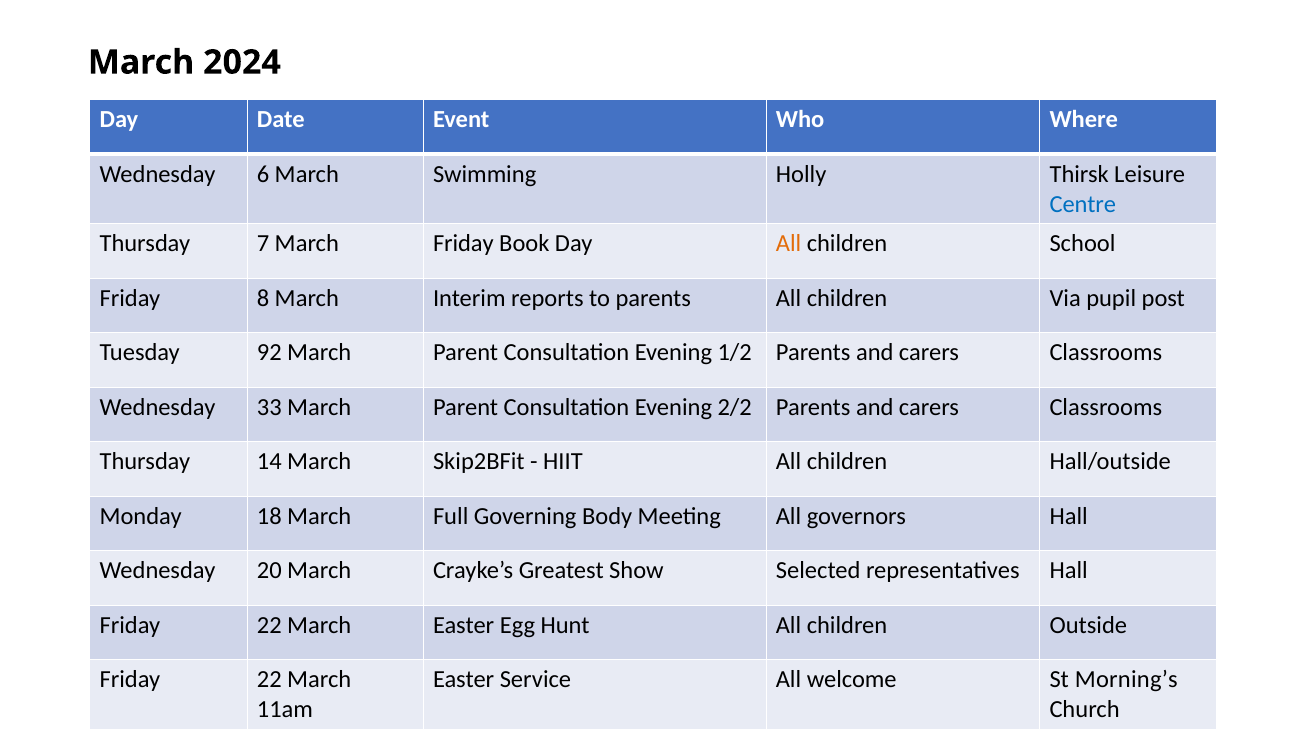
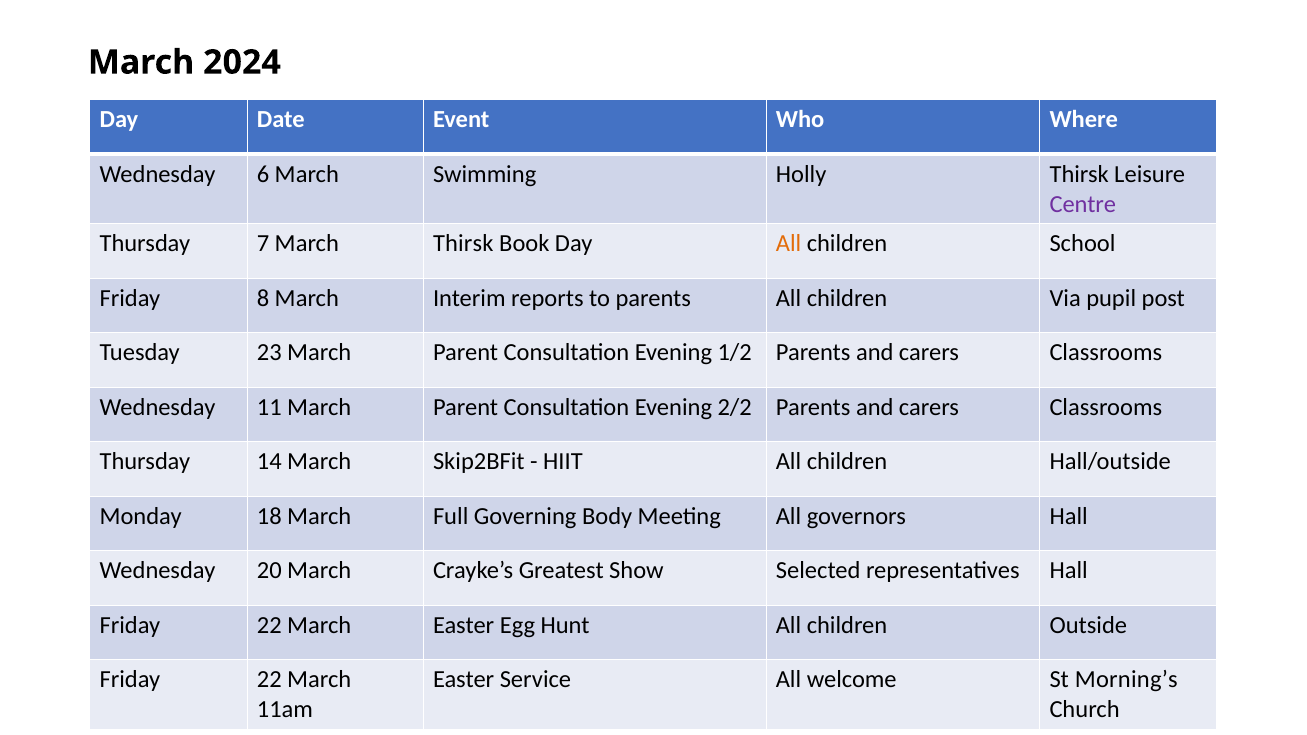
Centre colour: blue -> purple
March Friday: Friday -> Thirsk
92: 92 -> 23
33: 33 -> 11
